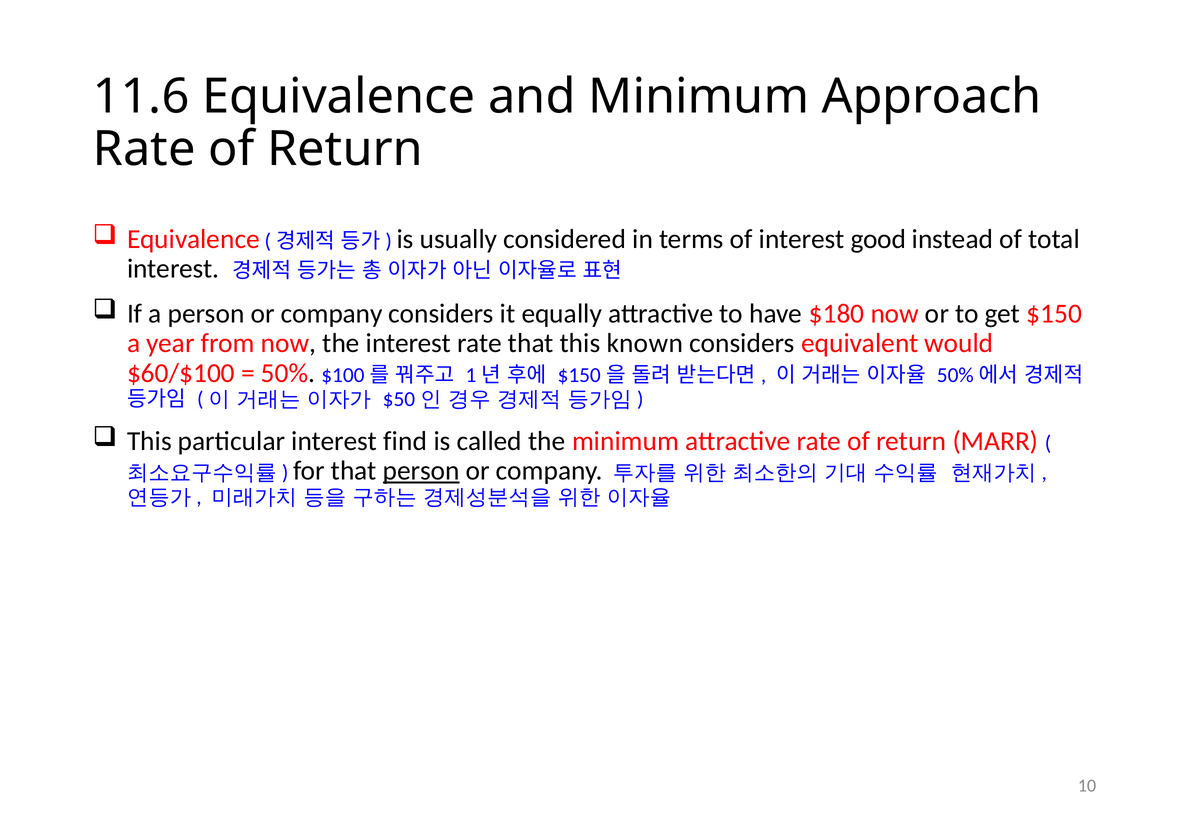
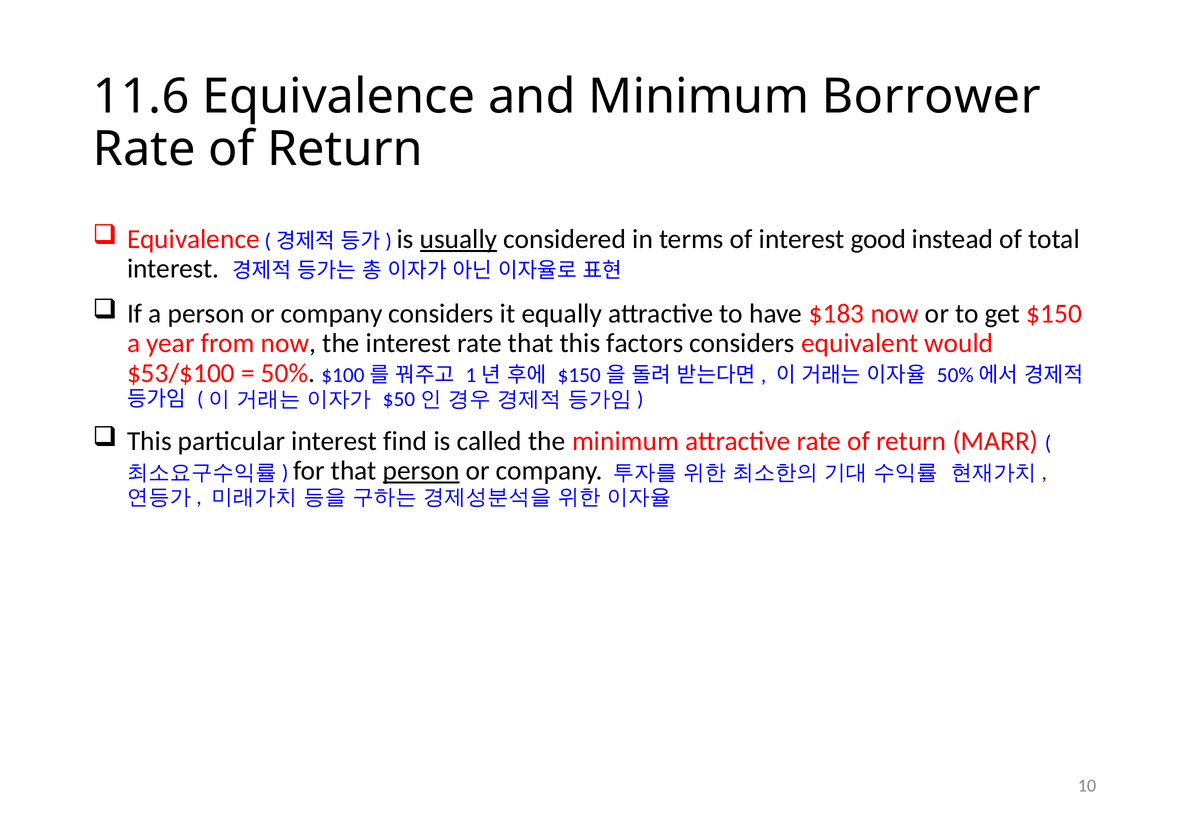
Approach: Approach -> Borrower
usually underline: none -> present
$180: $180 -> $183
known: known -> factors
$60/$100: $60/$100 -> $53/$100
